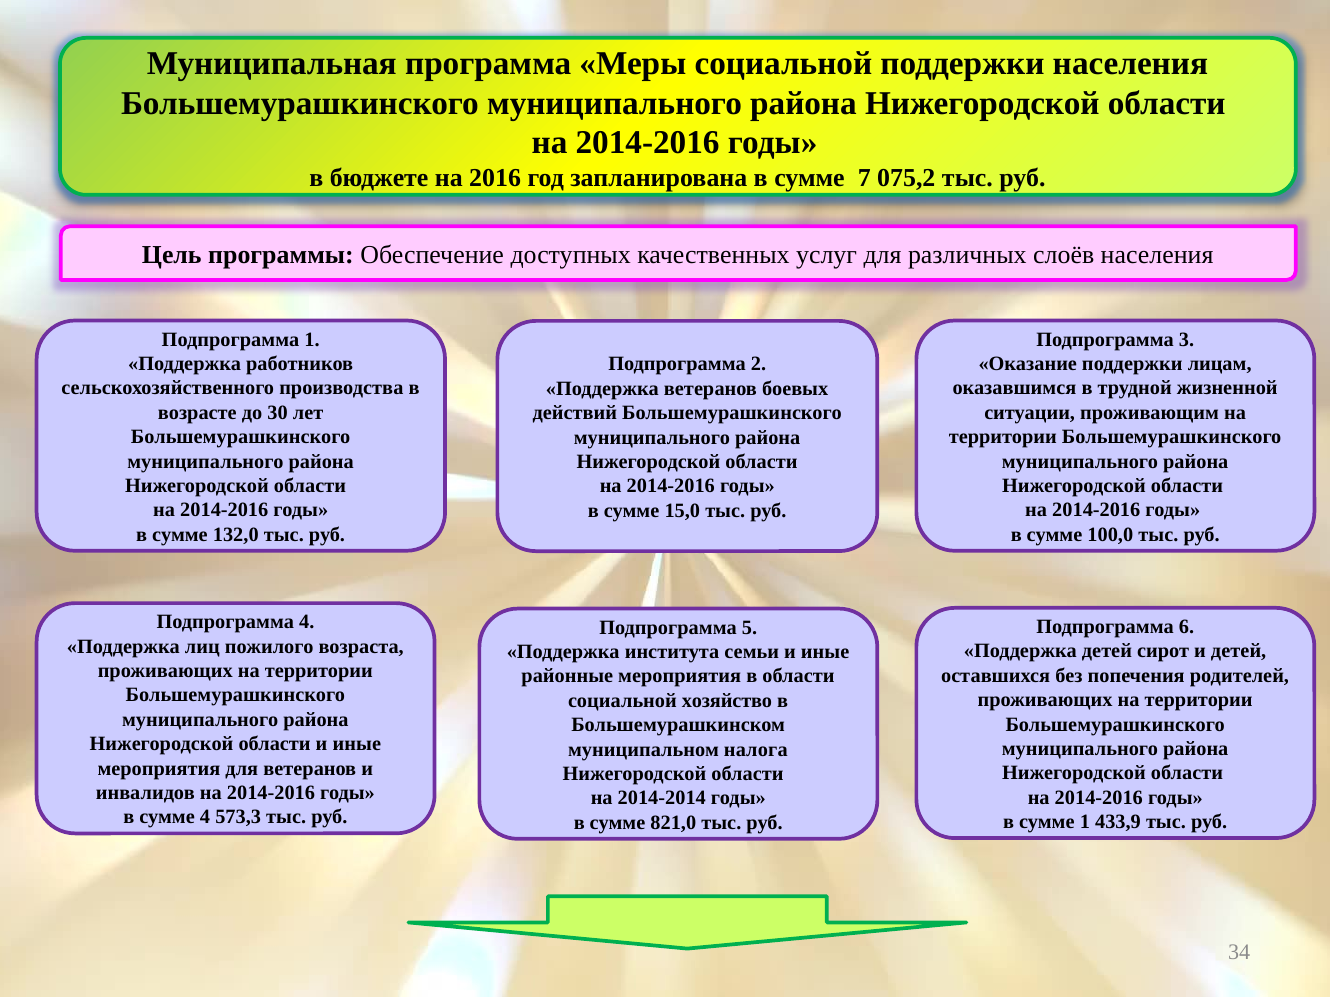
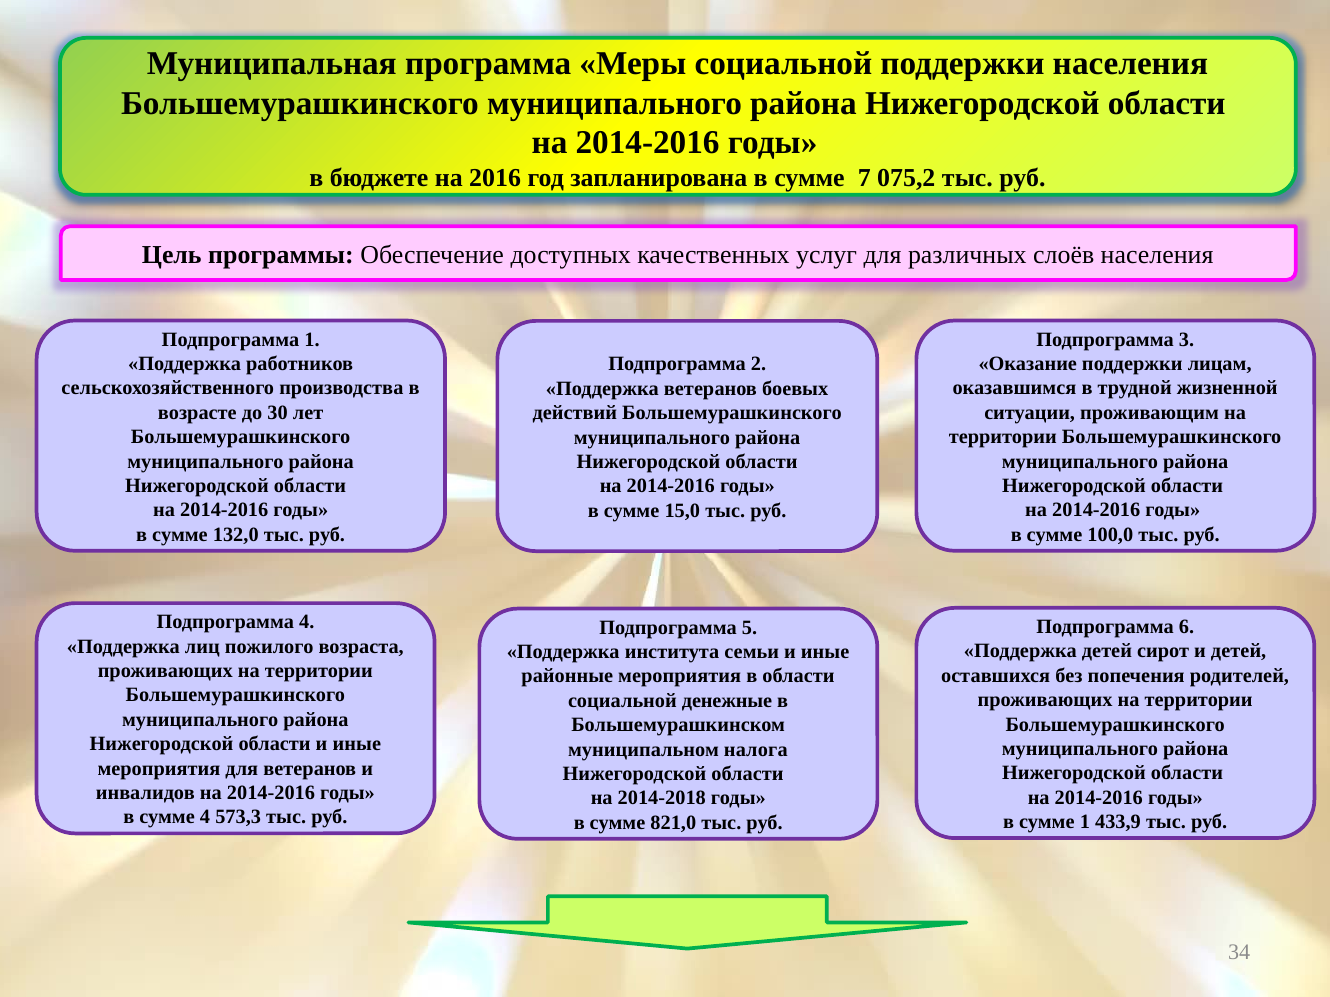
хозяйство: хозяйство -> денежные
2014-2014: 2014-2014 -> 2014-2018
